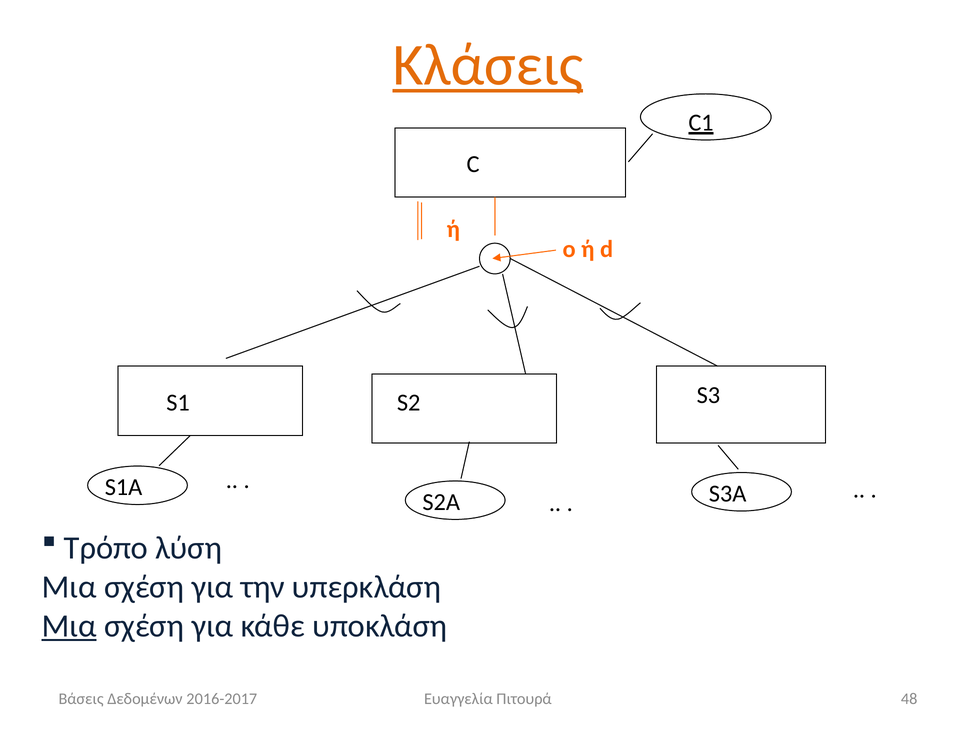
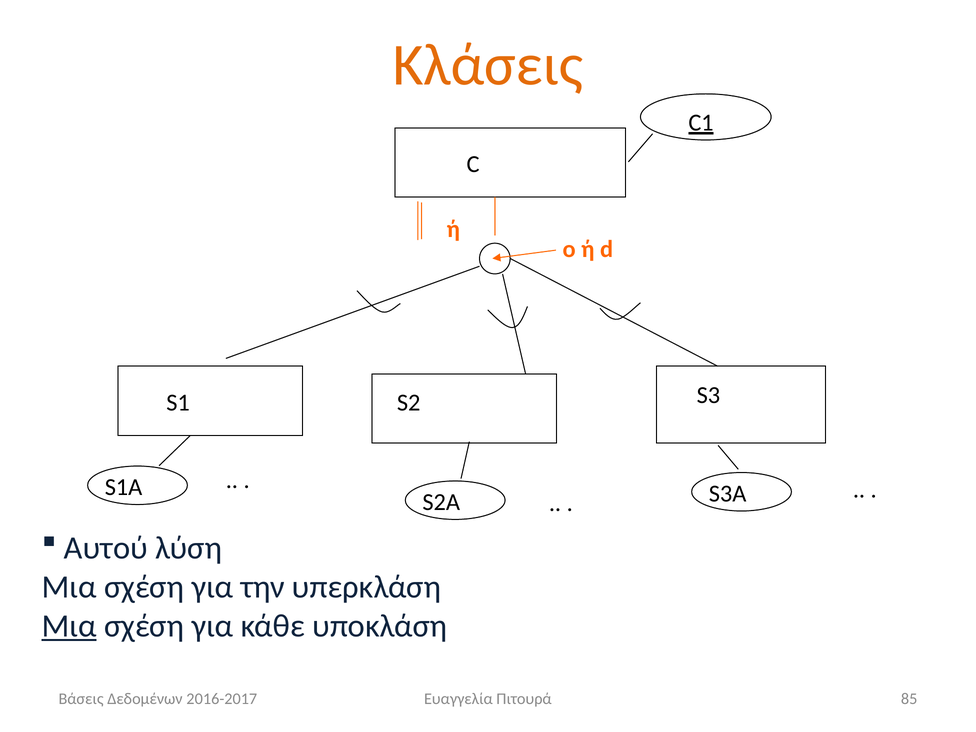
Κλάσεις underline: present -> none
Τρόπο: Τρόπο -> Αυτού
48: 48 -> 85
